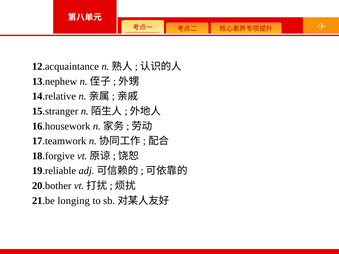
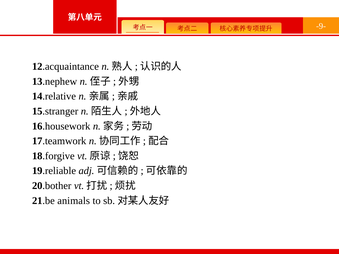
longing: longing -> animals
